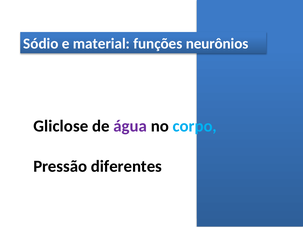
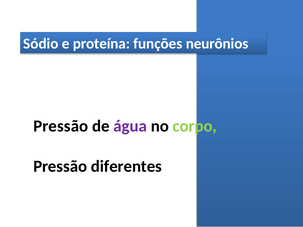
material: material -> proteína
Gliclose at (61, 126): Gliclose -> Pressão
corpo colour: light blue -> light green
